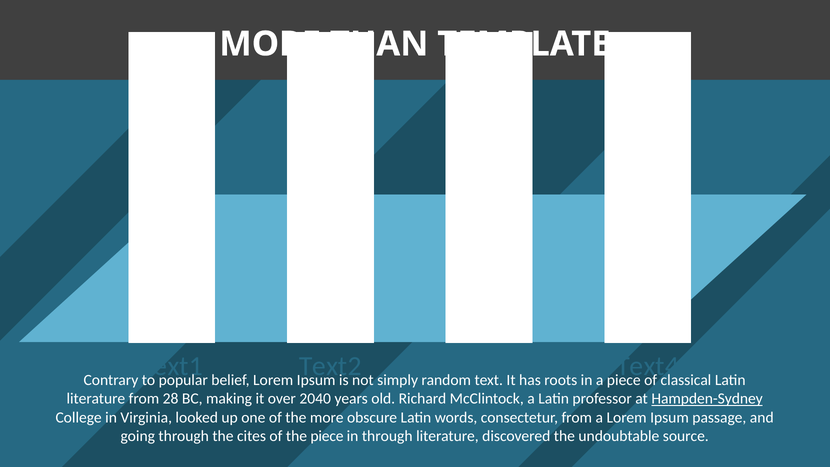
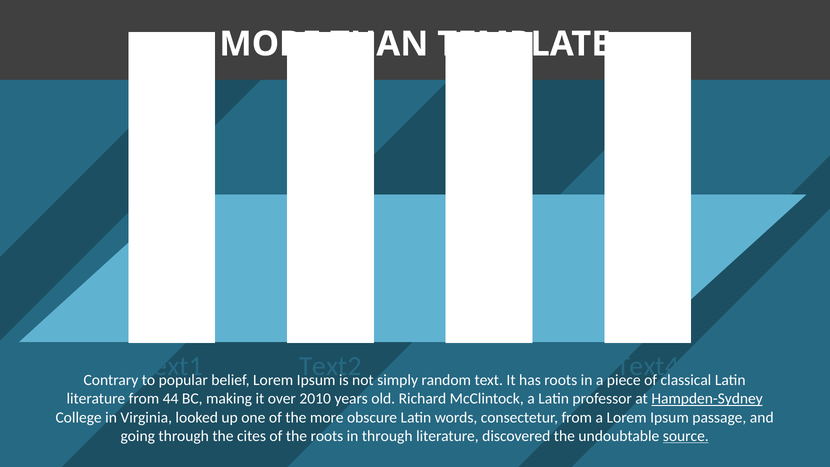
28: 28 -> 44
2040: 2040 -> 2010
the piece: piece -> roots
source underline: none -> present
